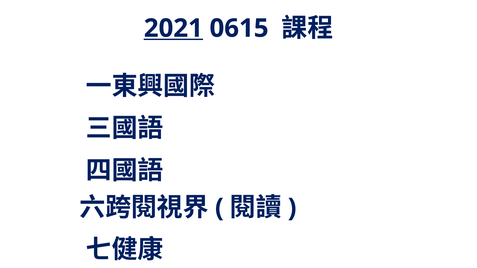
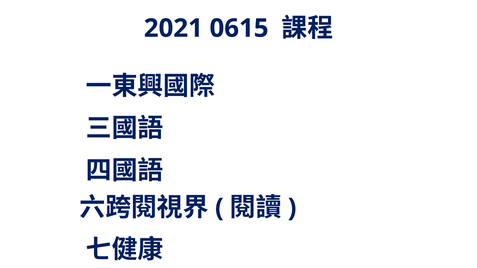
2021 underline: present -> none
